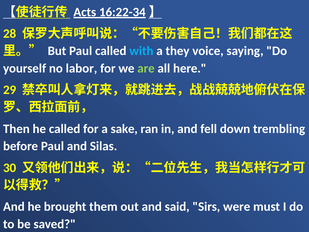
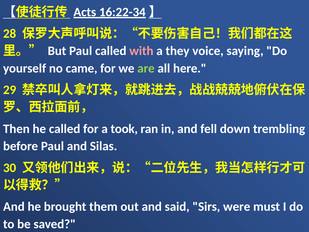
with colour: light blue -> pink
labor: labor -> came
sake: sake -> took
